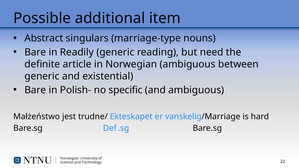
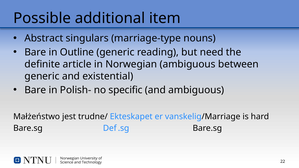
Readily: Readily -> Outline
